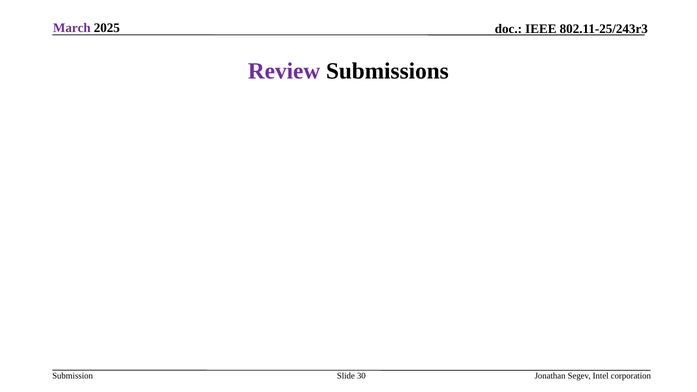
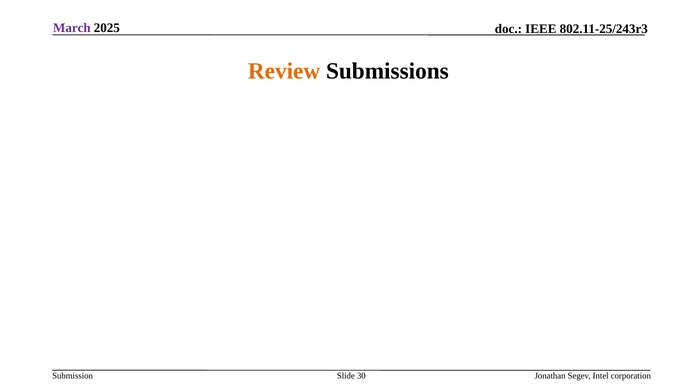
Review colour: purple -> orange
